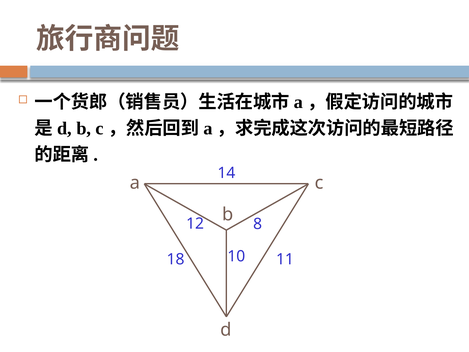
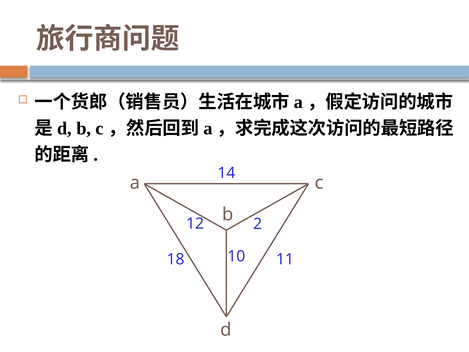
8: 8 -> 2
